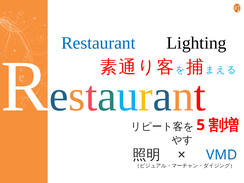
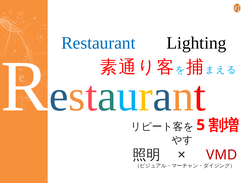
VMD colour: blue -> red
